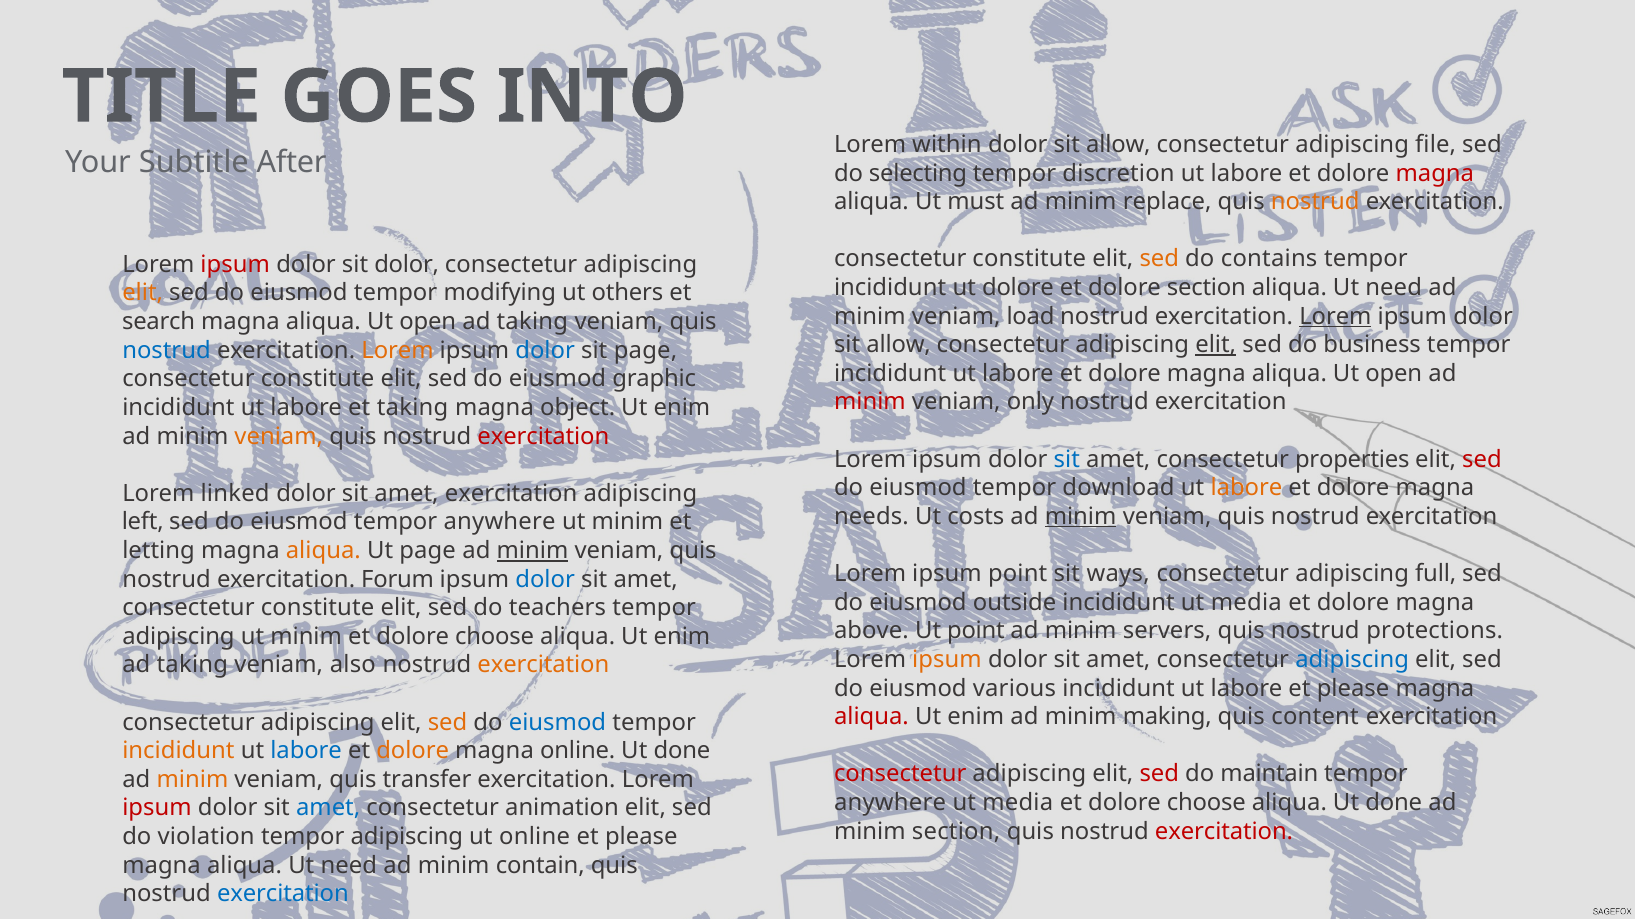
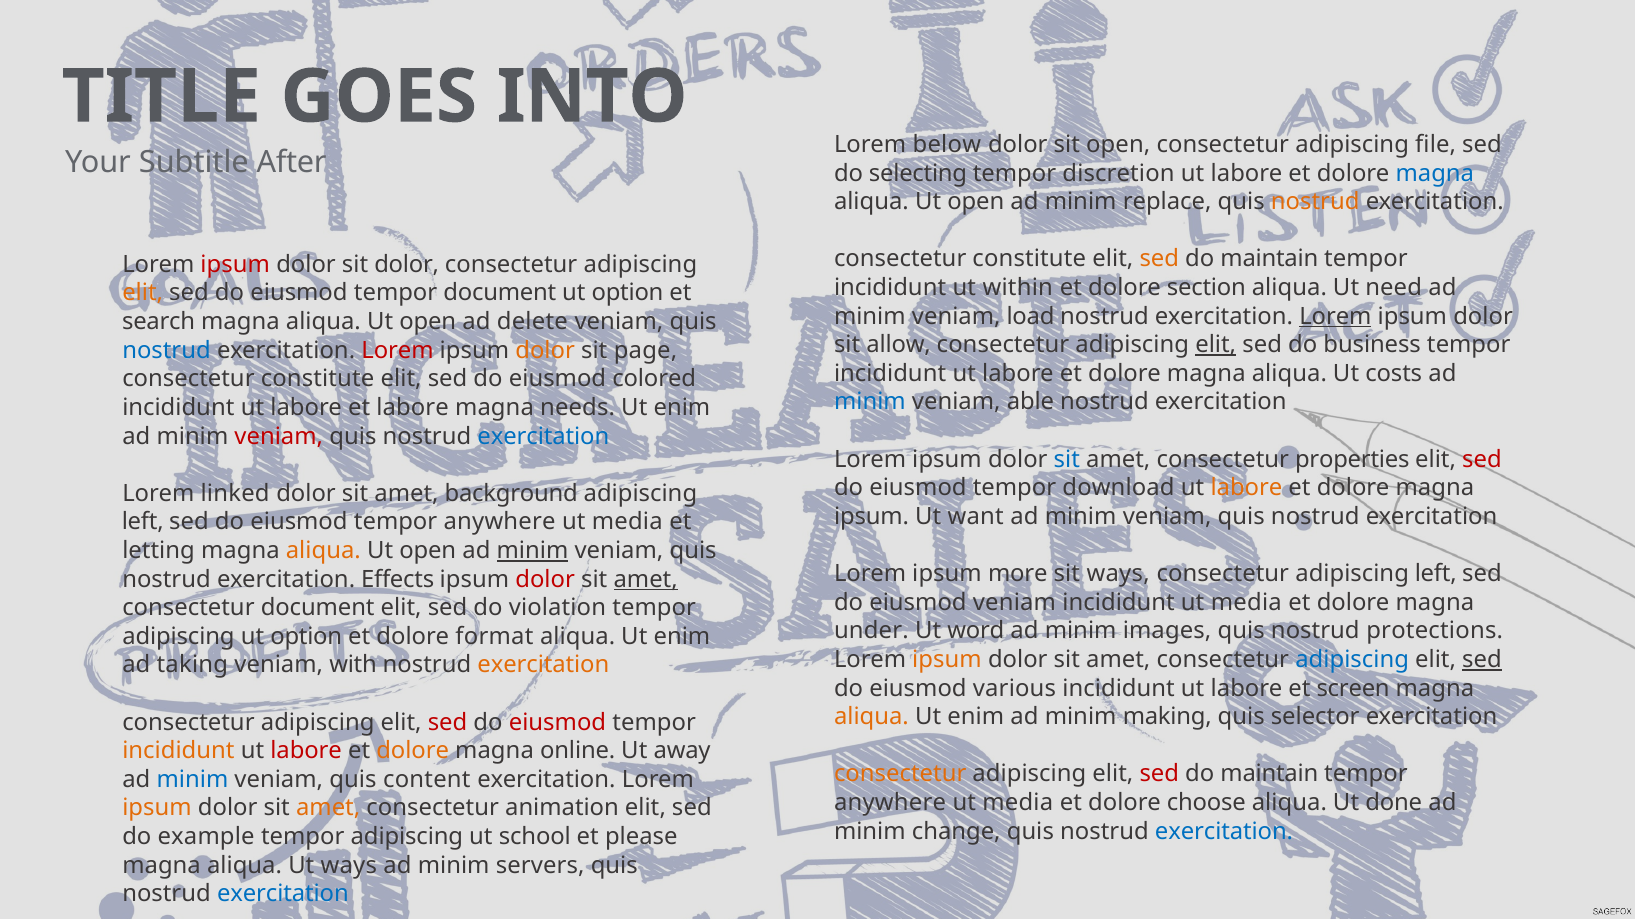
within: within -> below
allow at (1118, 145): allow -> open
magna at (1435, 173) colour: red -> blue
must at (976, 202): must -> open
contains at (1269, 259): contains -> maintain
ut dolore: dolore -> within
tempor modifying: modifying -> document
others at (628, 293): others -> option
taking at (532, 322): taking -> delete
Lorem at (398, 351) colour: orange -> red
dolor at (545, 351) colour: blue -> orange
open at (1394, 374): open -> costs
graphic: graphic -> colored
minim at (870, 402) colour: red -> blue
only: only -> able
et taking: taking -> labore
object: object -> needs
veniam at (279, 436) colour: orange -> red
exercitation at (543, 436) colour: red -> blue
amet exercitation: exercitation -> background
needs at (871, 517): needs -> ipsum
costs: costs -> want
minim at (1081, 517) underline: present -> none
minim at (627, 522): minim -> media
page at (428, 551): page -> open
ipsum point: point -> more
consectetur adipiscing full: full -> left
Forum: Forum -> Effects
dolor at (545, 580) colour: blue -> red
amet at (646, 580) underline: none -> present
eiusmod outside: outside -> veniam
constitute at (318, 608): constitute -> document
teachers: teachers -> violation
above: above -> under
Ut point: point -> word
servers: servers -> images
minim at (306, 637): minim -> option
choose at (495, 637): choose -> format
sed at (1482, 660) underline: none -> present
also: also -> with
labore et please: please -> screen
aliqua at (871, 717) colour: red -> orange
content: content -> selector
sed at (448, 723) colour: orange -> red
eiusmod at (557, 723) colour: blue -> red
labore at (306, 751) colour: blue -> red
done at (682, 751): done -> away
consectetur at (900, 775) colour: red -> orange
minim at (192, 780) colour: orange -> blue
transfer: transfer -> content
ipsum at (157, 809) colour: red -> orange
amet at (328, 809) colour: blue -> orange
minim section: section -> change
exercitation at (1224, 832) colour: red -> blue
violation: violation -> example
ut online: online -> school
magna aliqua Ut need: need -> ways
contain: contain -> servers
